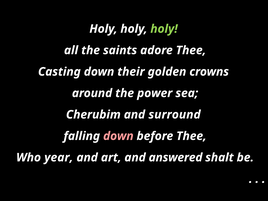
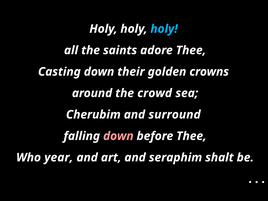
holy at (164, 29) colour: light green -> light blue
power: power -> crowd
answered: answered -> seraphim
